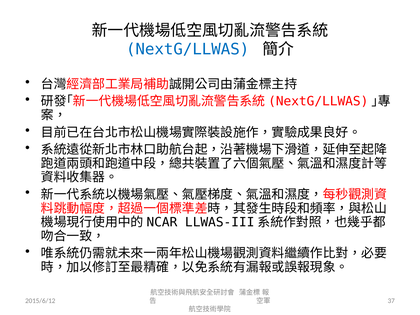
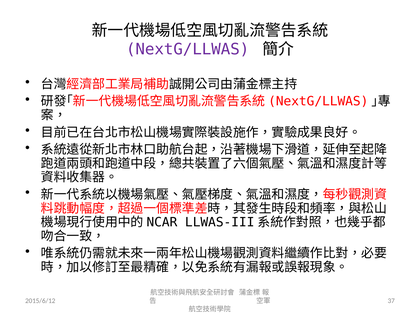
NextG/LLWAS colour: blue -> purple
